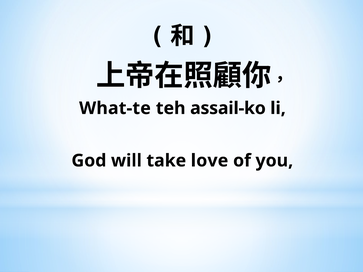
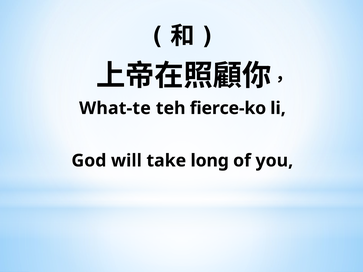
assail-ko: assail-ko -> fierce-ko
love: love -> long
